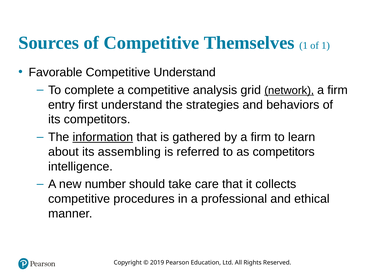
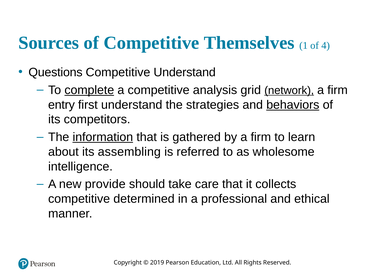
of 1: 1 -> 4
Favorable: Favorable -> Questions
complete underline: none -> present
behaviors underline: none -> present
as competitors: competitors -> wholesome
number: number -> provide
procedures: procedures -> determined
